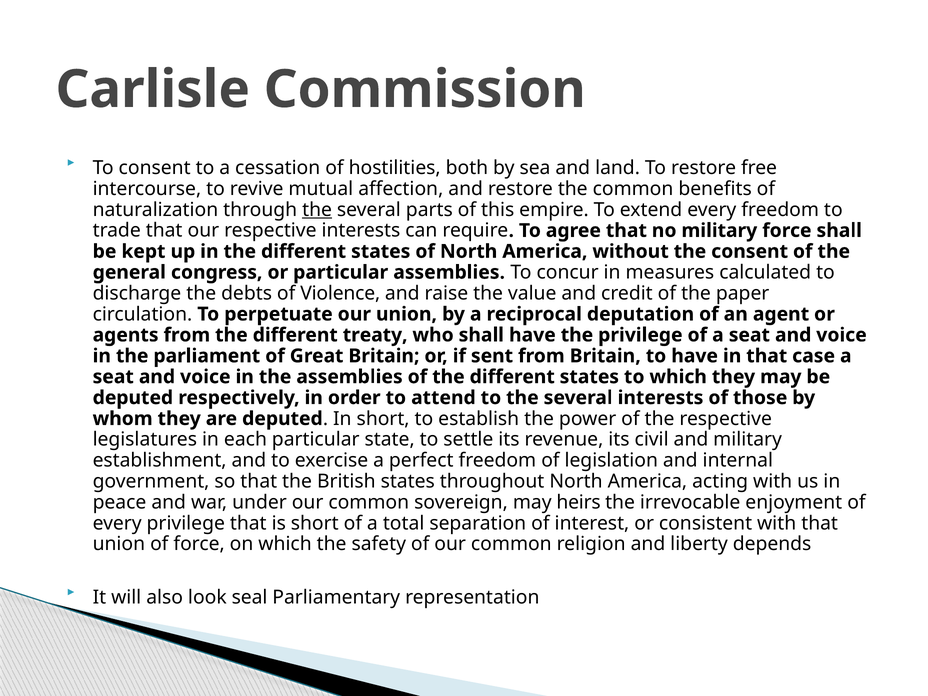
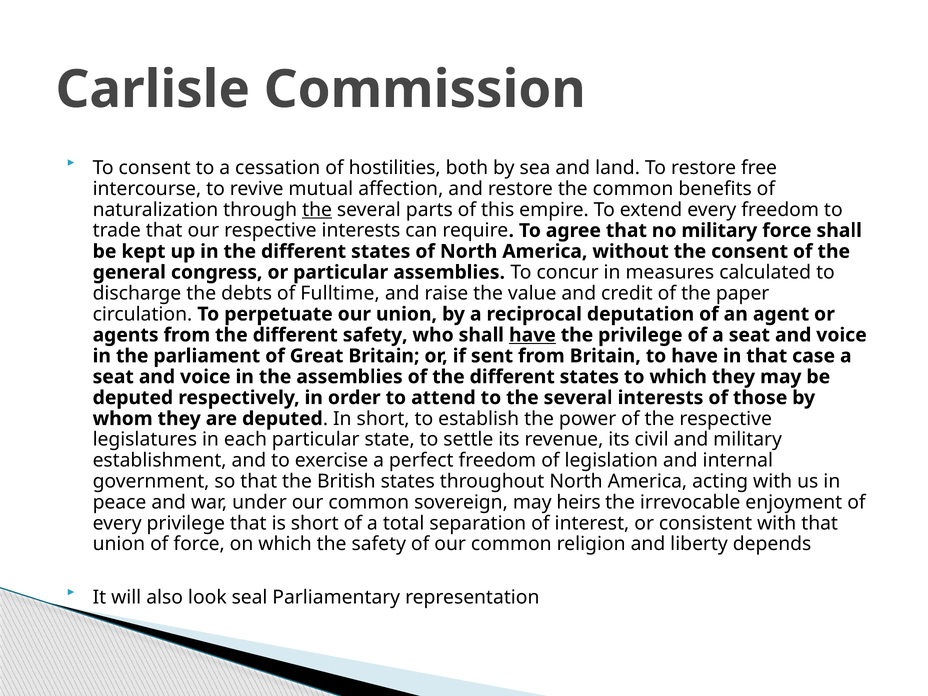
Violence: Violence -> Fulltime
different treaty: treaty -> safety
have at (532, 335) underline: none -> present
